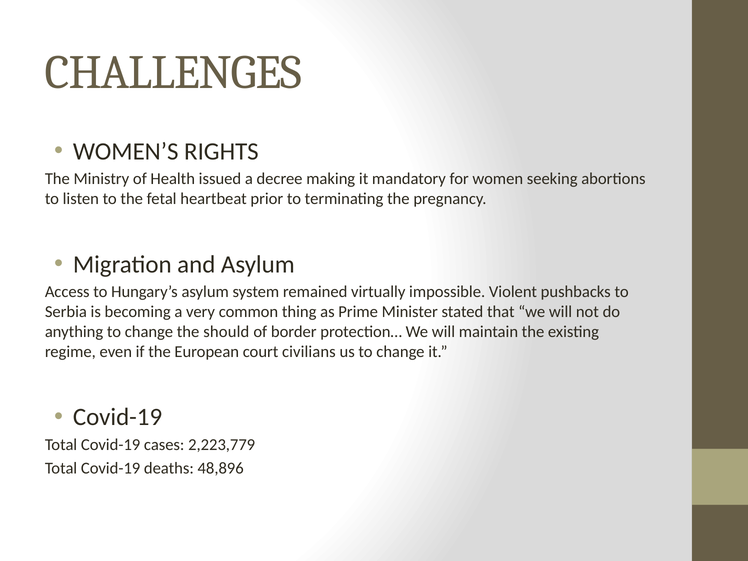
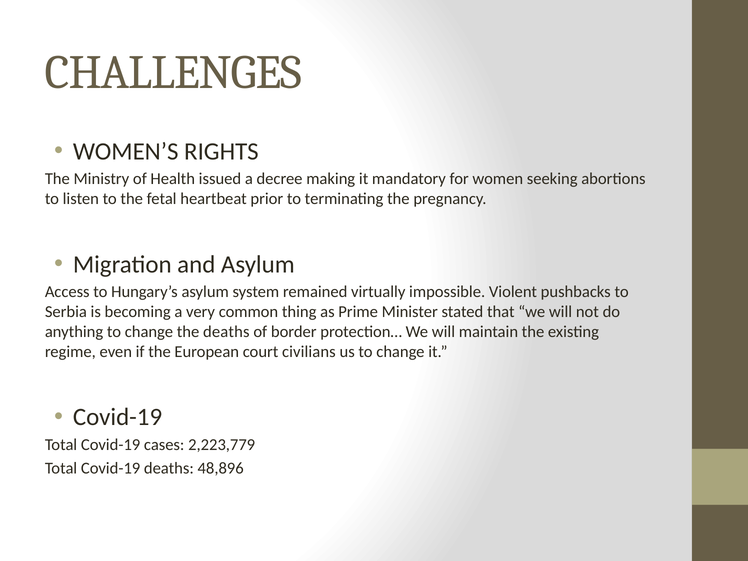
the should: should -> deaths
